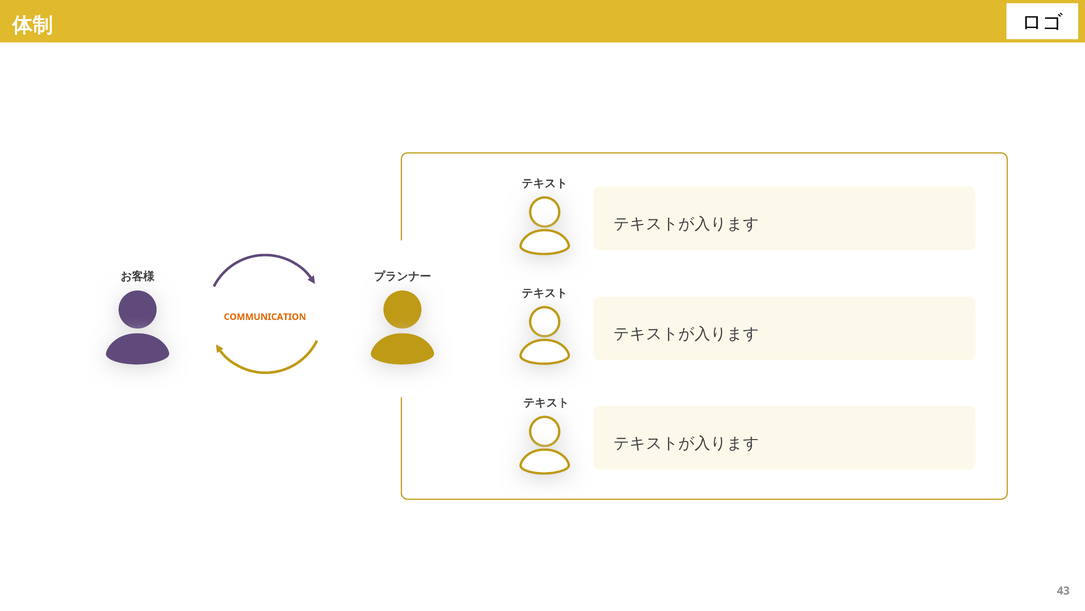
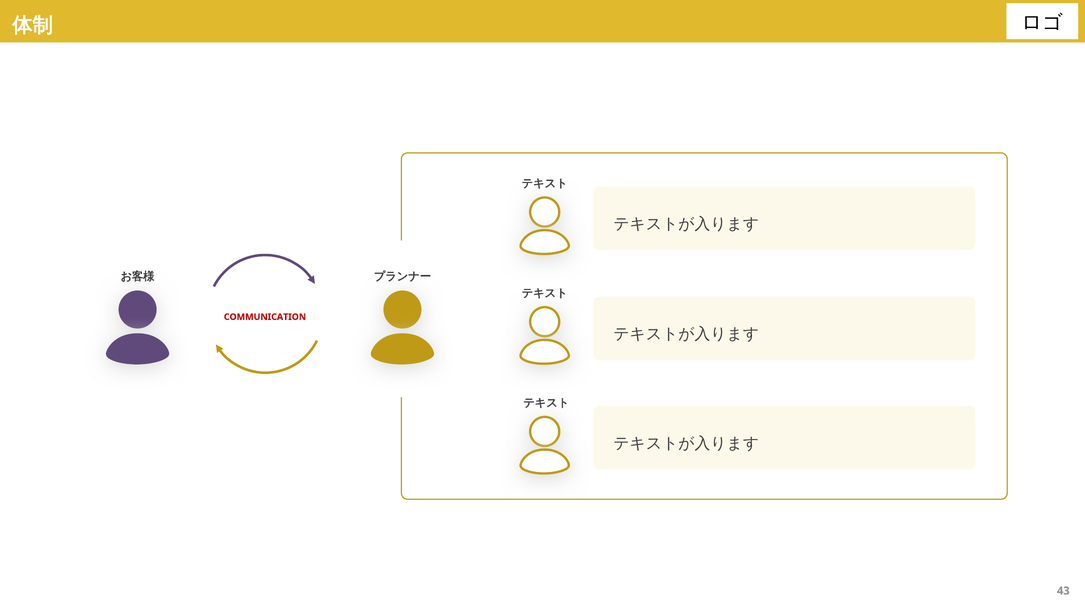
COMMUNICATION colour: orange -> red
